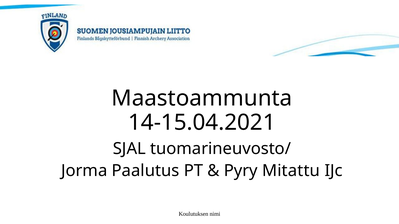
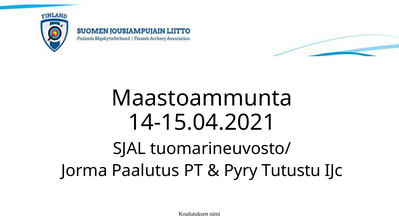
Mitattu: Mitattu -> Tutustu
